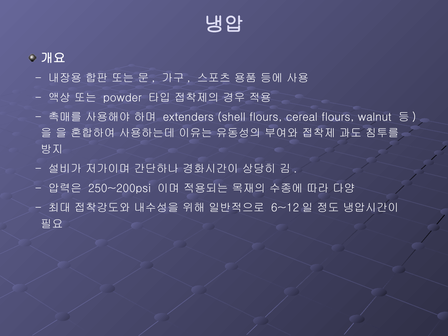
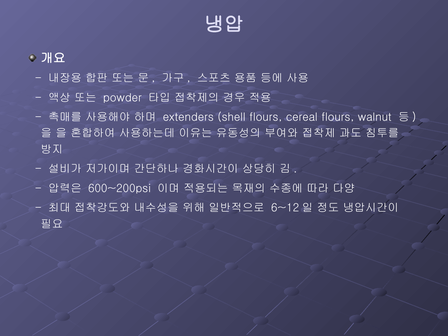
250~200psi: 250~200psi -> 600~200psi
